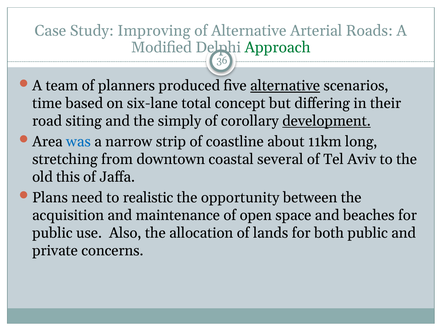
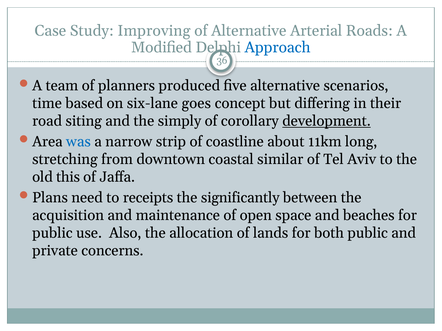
Approach colour: green -> blue
alternative at (285, 86) underline: present -> none
total: total -> goes
several: several -> similar
realistic: realistic -> receipts
opportunity: opportunity -> significantly
